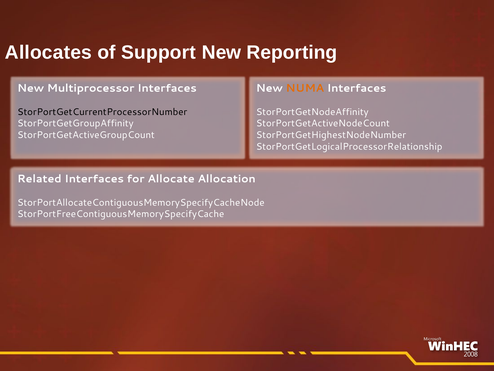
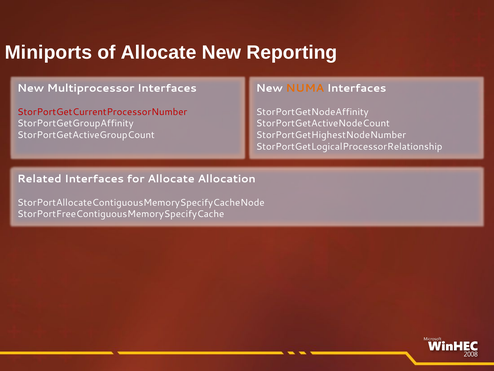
Allocates: Allocates -> Miniports
of Support: Support -> Allocate
StorPortGetCurrentProcessorNumber colour: black -> red
